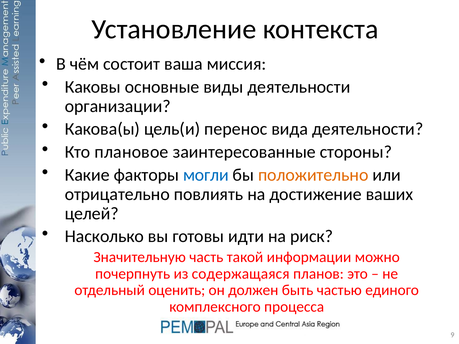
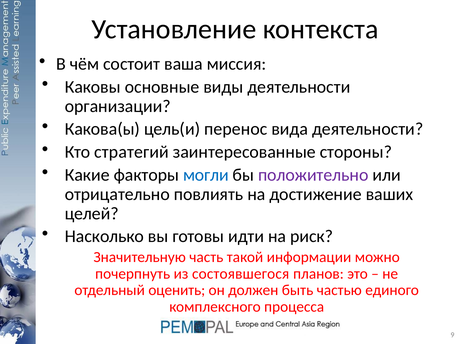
плановое: плановое -> стратегий
положительно colour: orange -> purple
содержащаяся: содержащаяся -> состоявшегося
